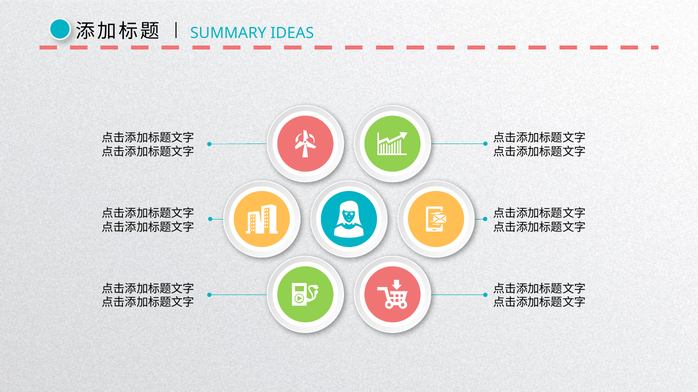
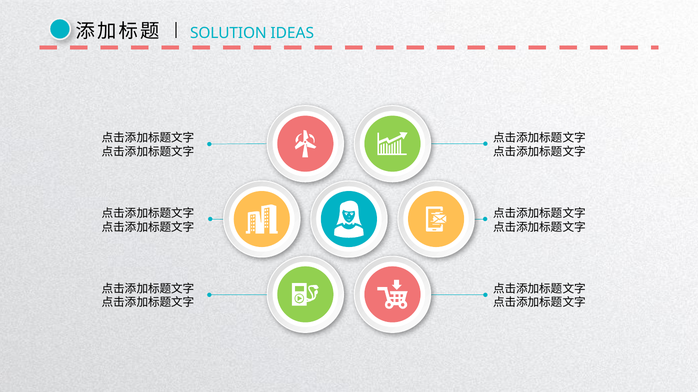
SUMMARY: SUMMARY -> SOLUTION
